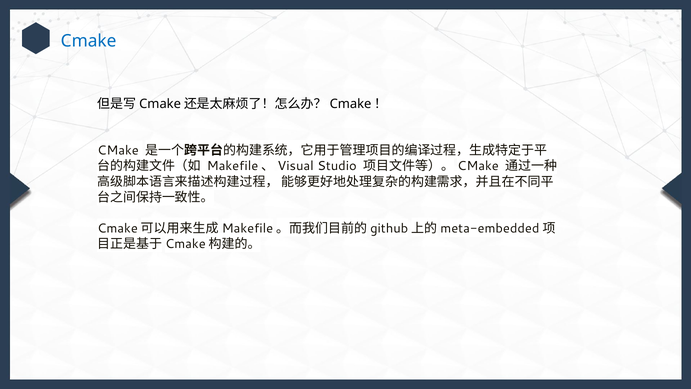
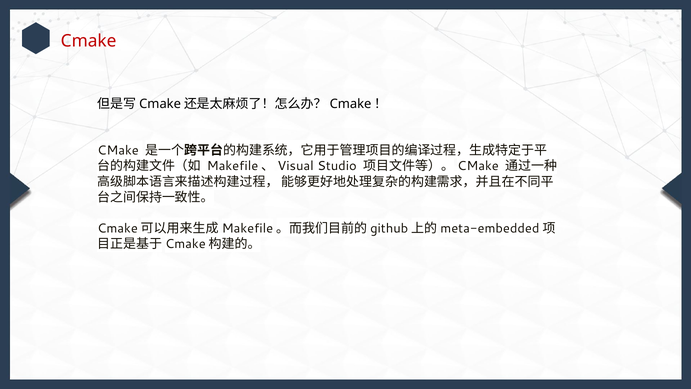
Cmake at (89, 41) colour: blue -> red
